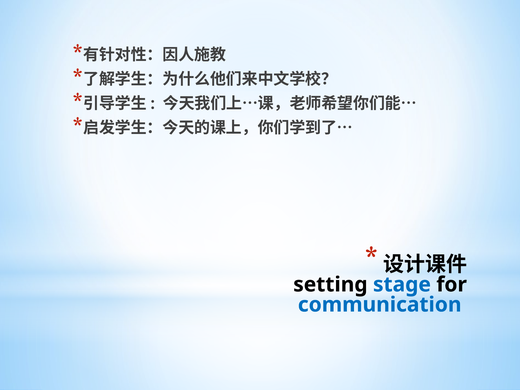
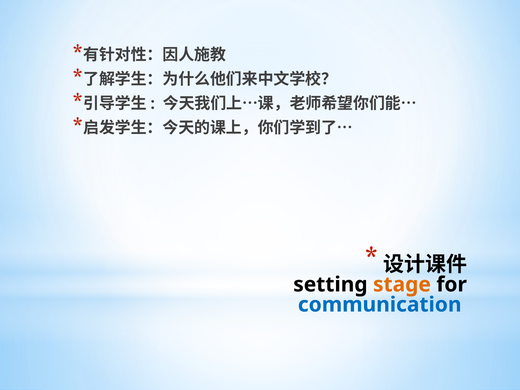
stage colour: blue -> orange
